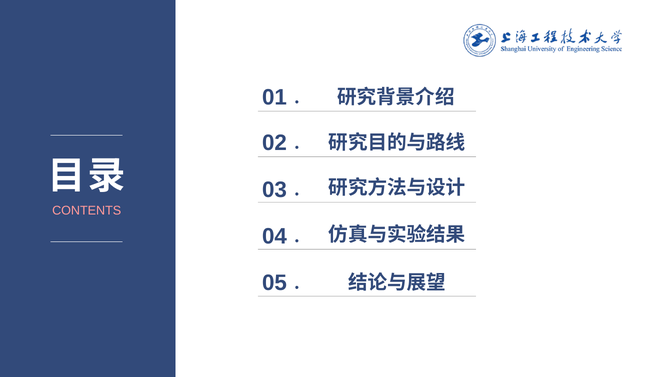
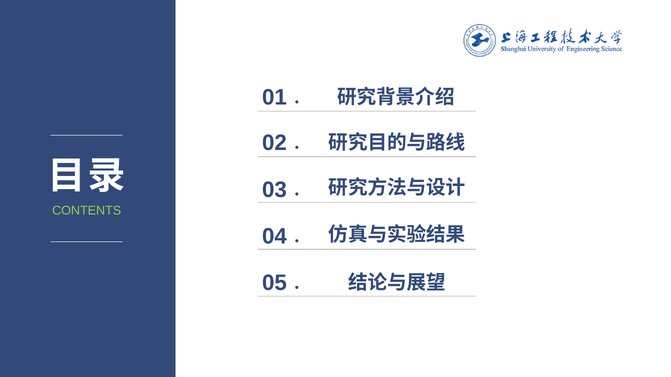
CONTENTS colour: pink -> light green
